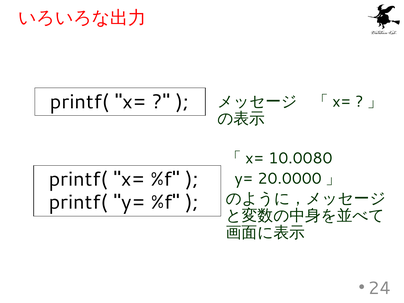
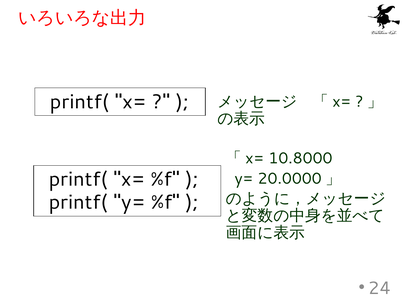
10.0080: 10.0080 -> 10.8000
